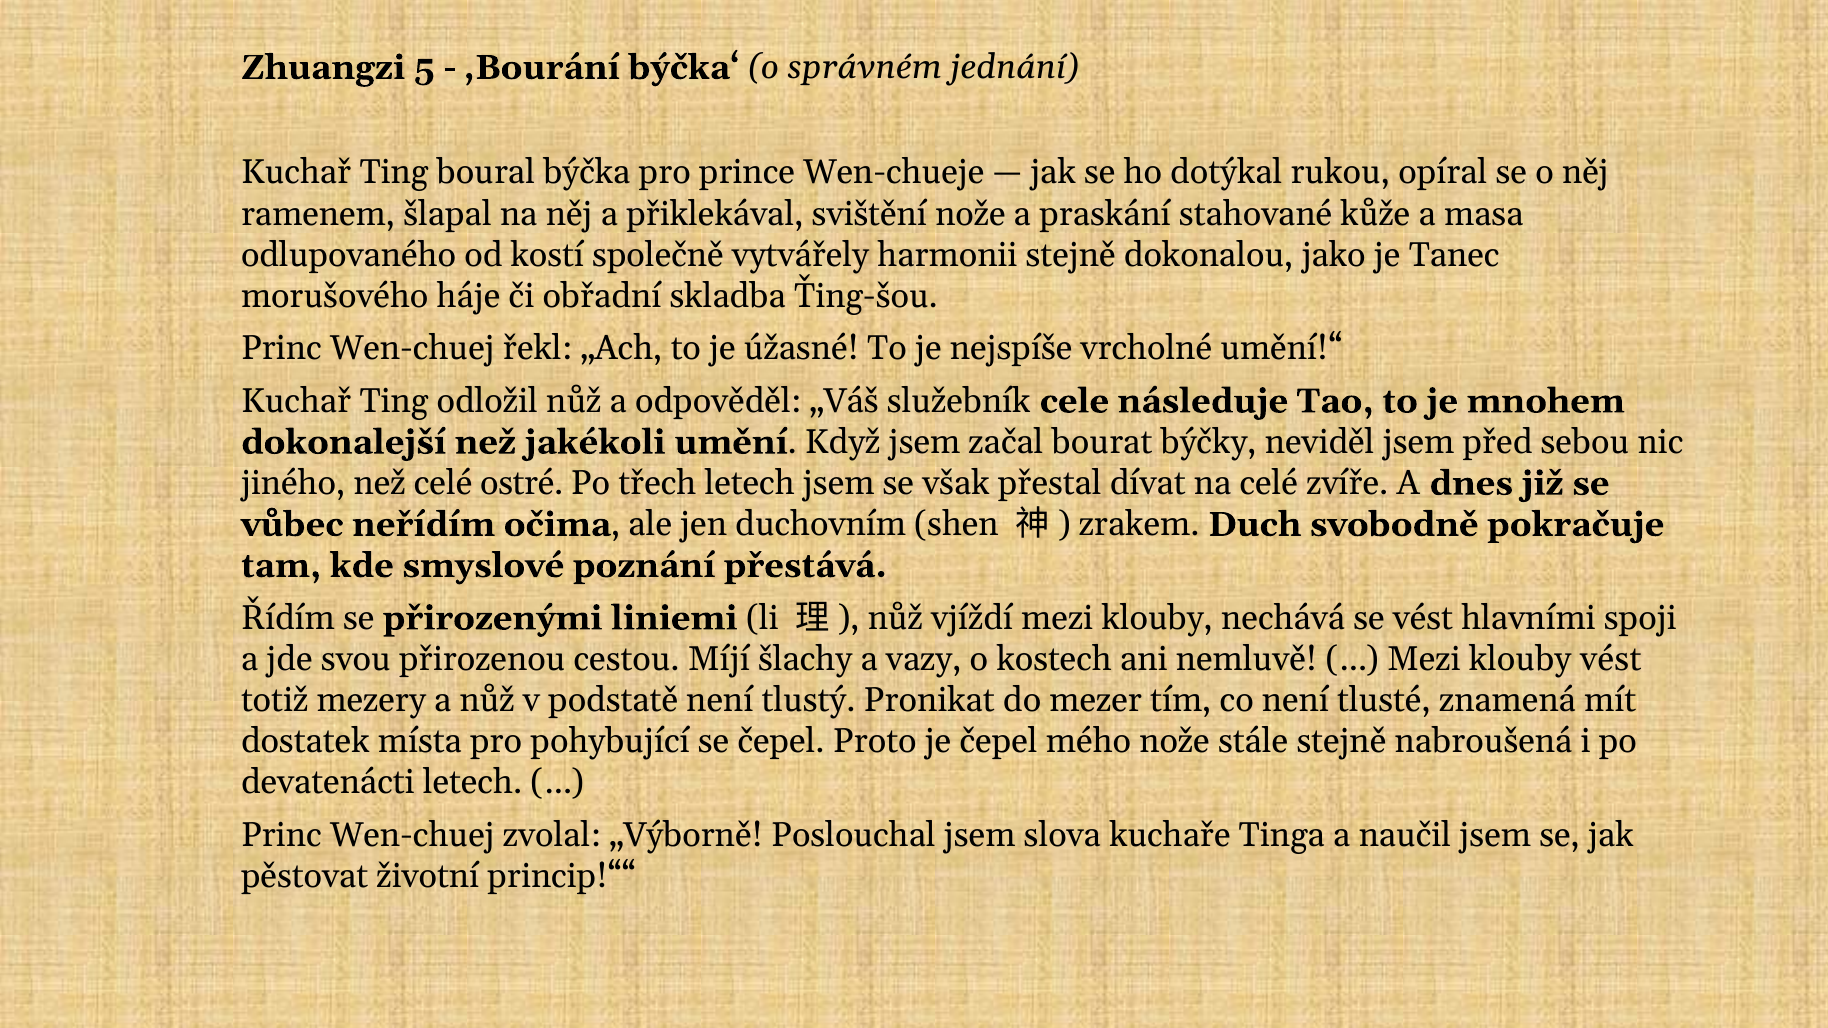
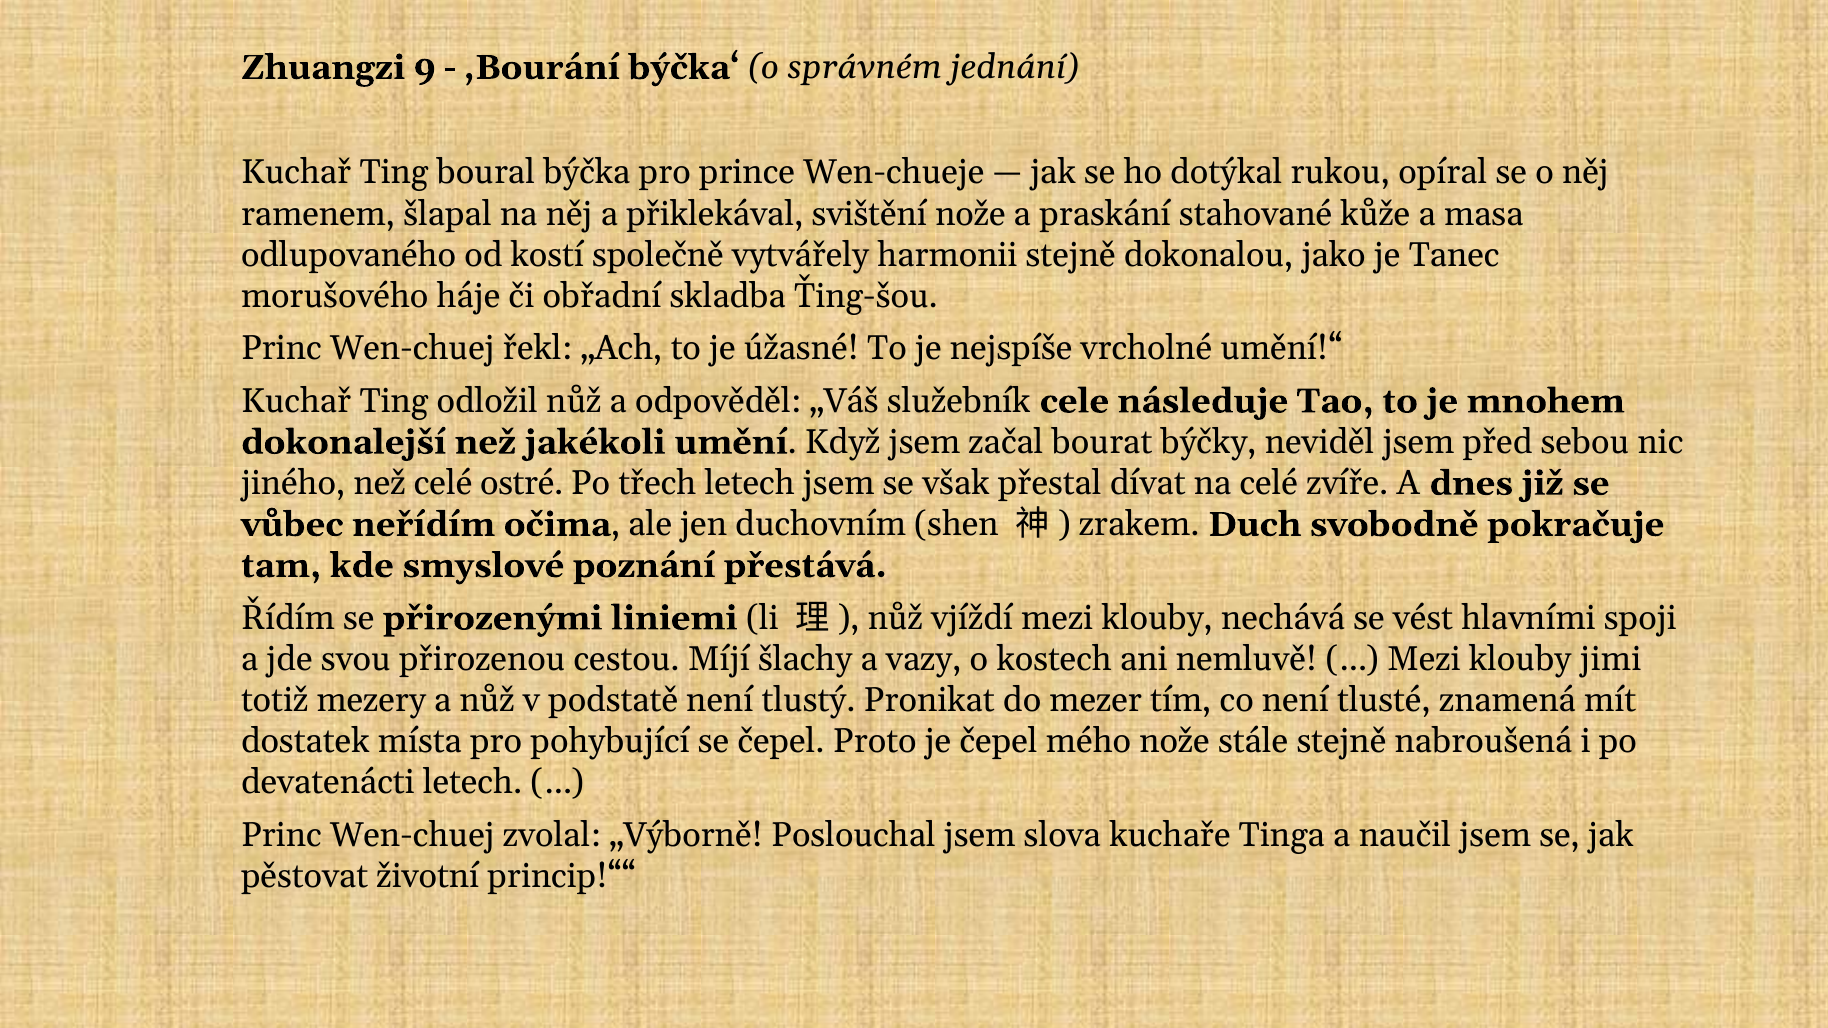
5: 5 -> 9
klouby vést: vést -> jimi
